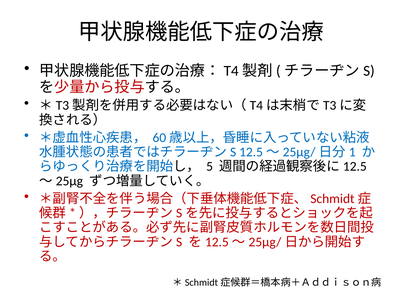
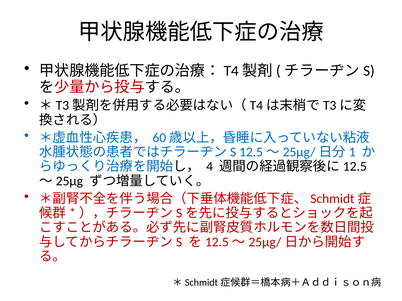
5: 5 -> 4
